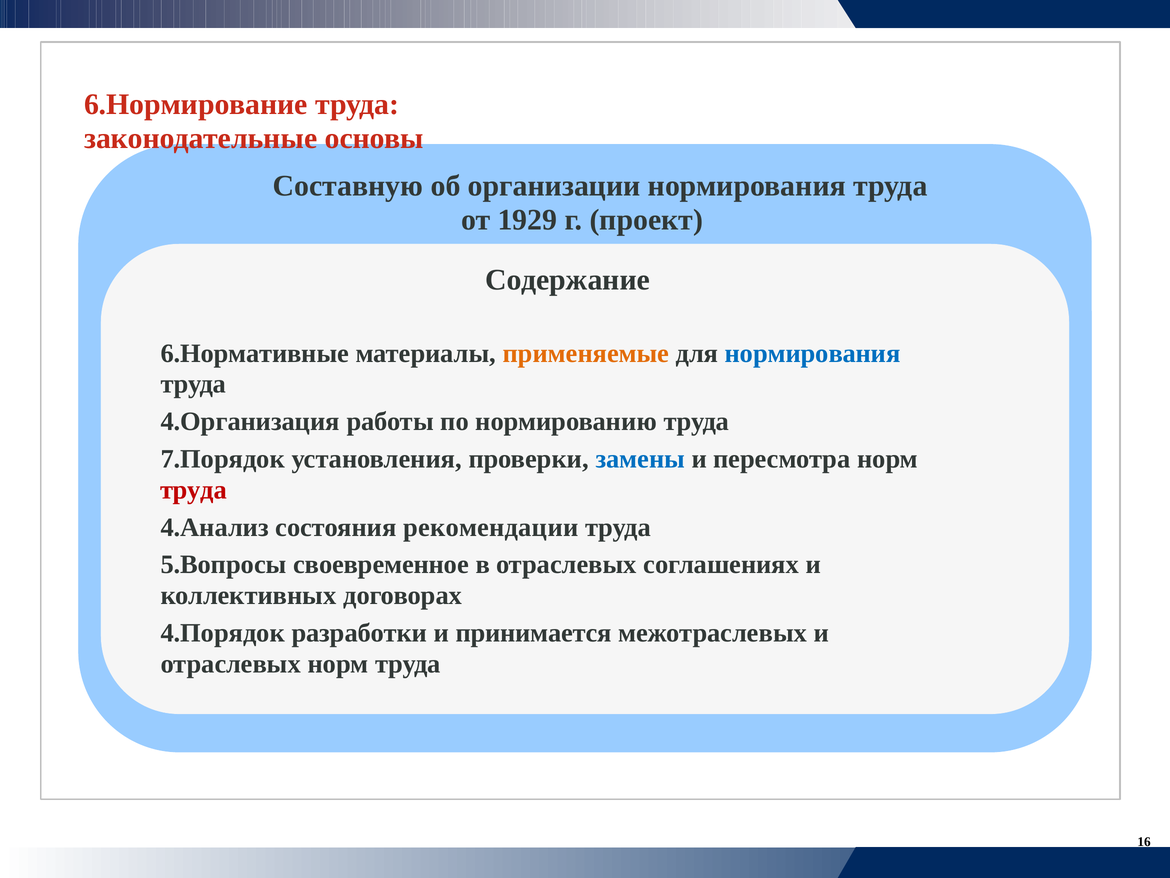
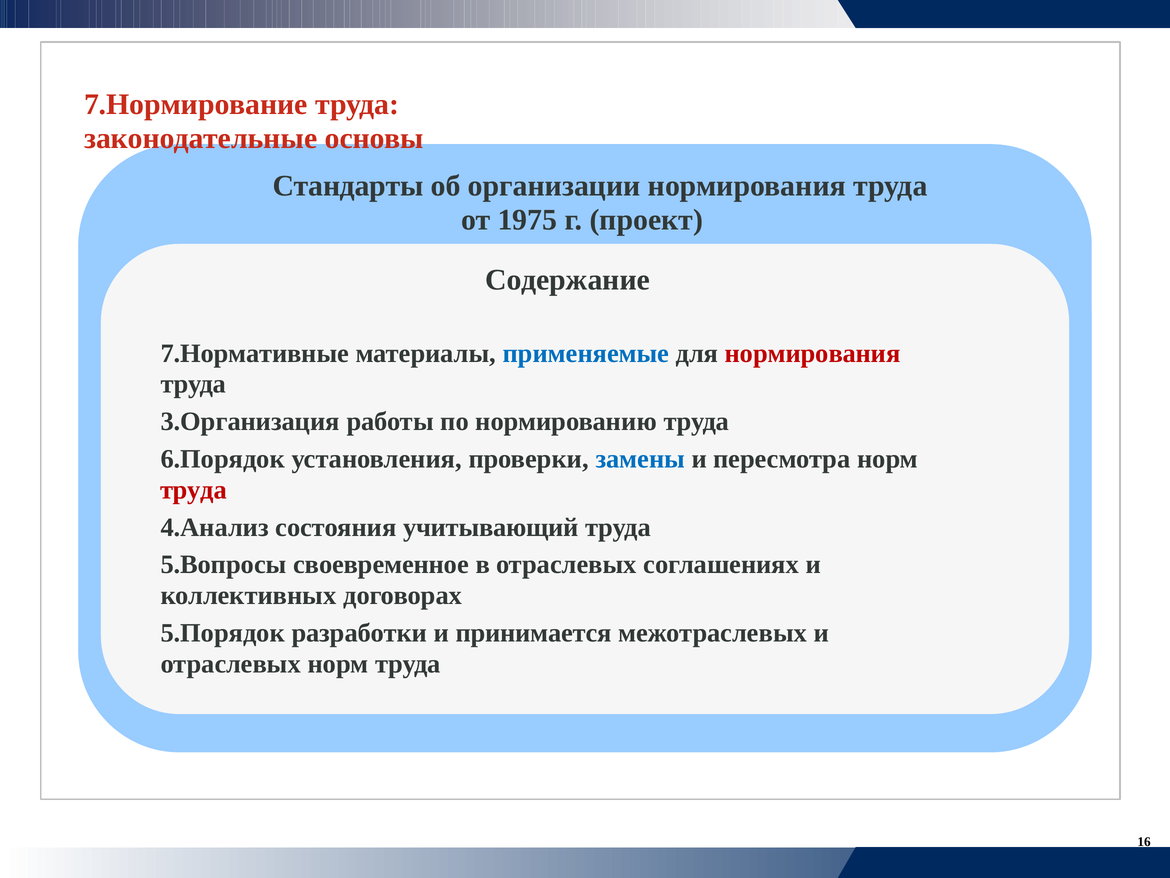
6.Нормирование: 6.Нормирование -> 7.Нормирование
Составную: Составную -> Стандарты
1929: 1929 -> 1975
6.Нормативные: 6.Нормативные -> 7.Нормативные
применяемые colour: orange -> blue
нормирования at (813, 353) colour: blue -> red
4.Организация: 4.Организация -> 3.Организация
7.Порядок: 7.Порядок -> 6.Порядок
рекомендации: рекомендации -> учитывающий
4.Порядок: 4.Порядок -> 5.Порядок
